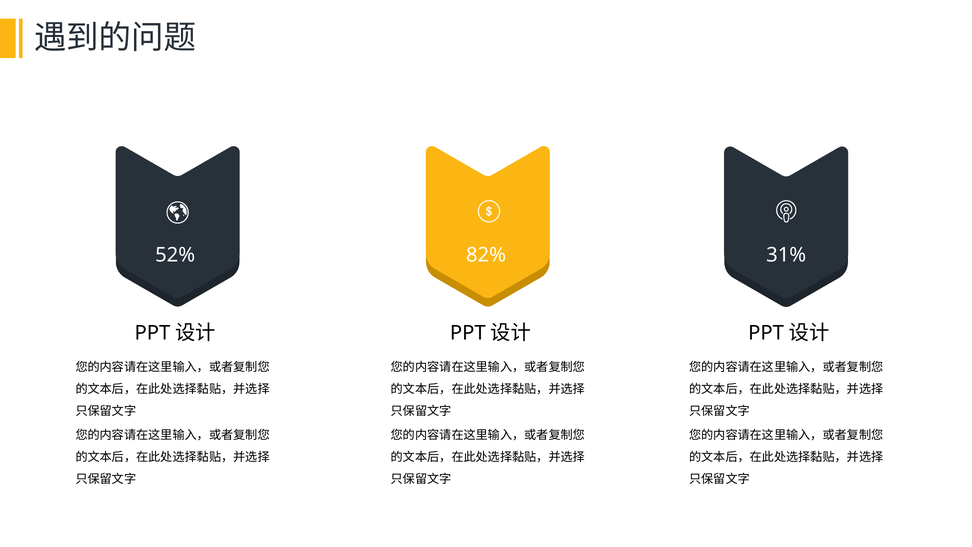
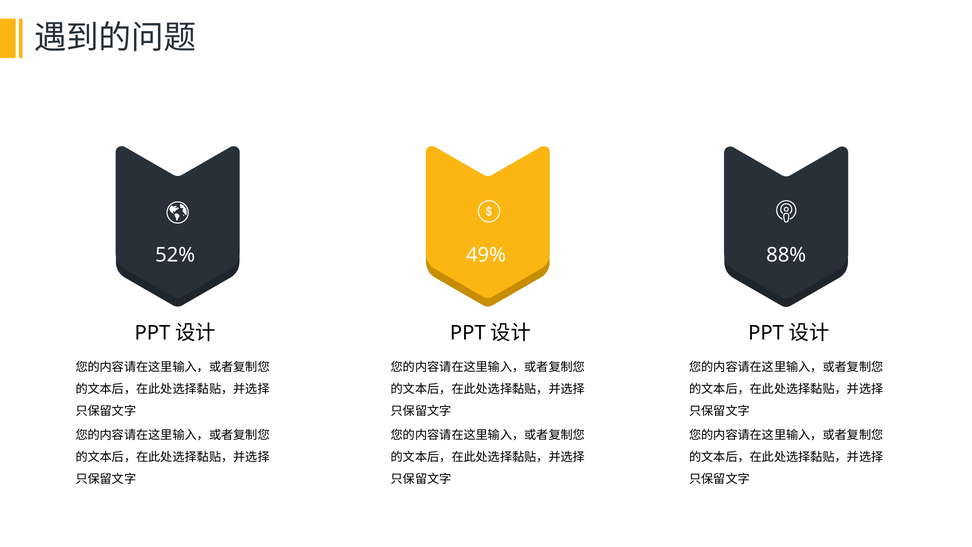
82%: 82% -> 49%
31%: 31% -> 88%
